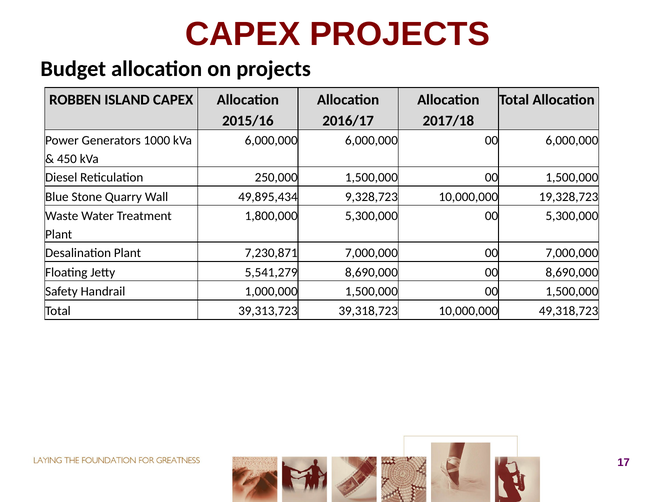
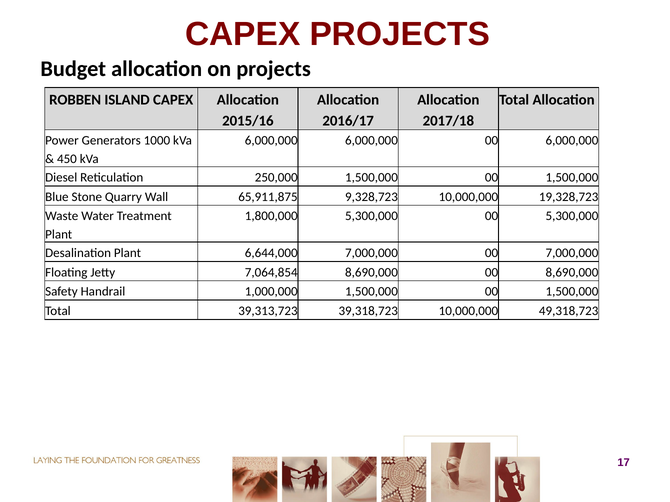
49,895,434: 49,895,434 -> 65,911,875
7,230,871: 7,230,871 -> 6,644,000
5,541,279: 5,541,279 -> 7,064,854
